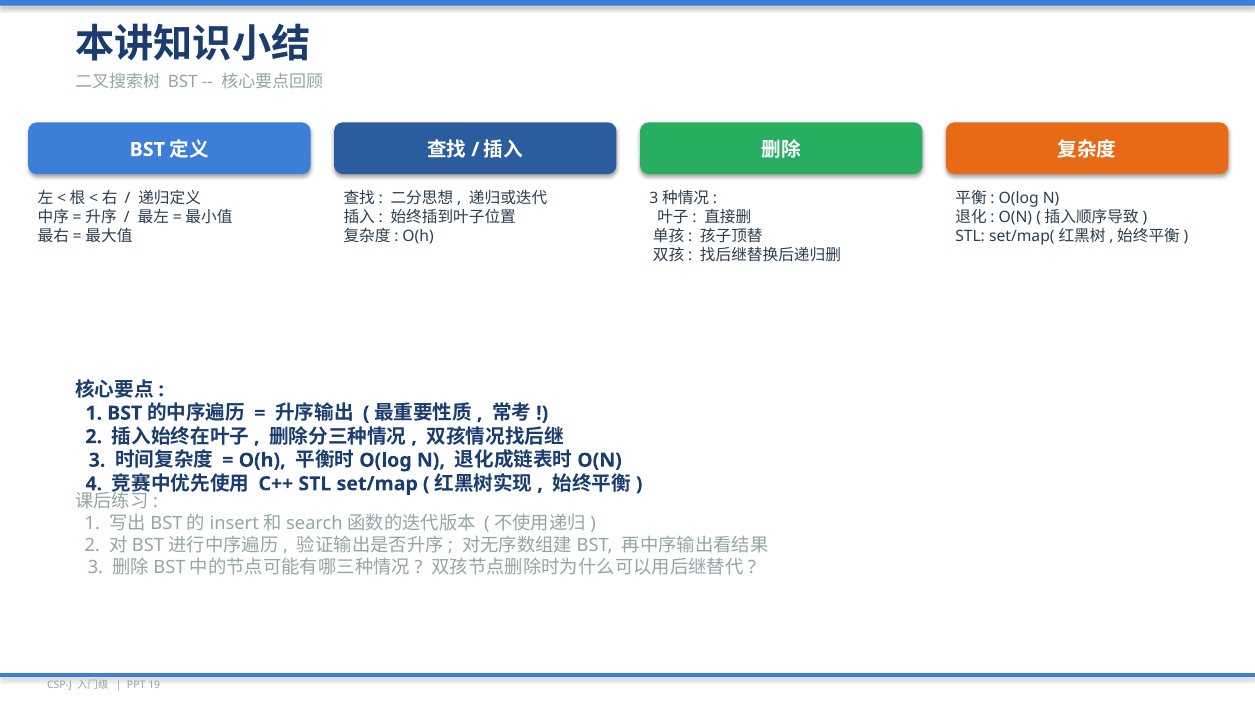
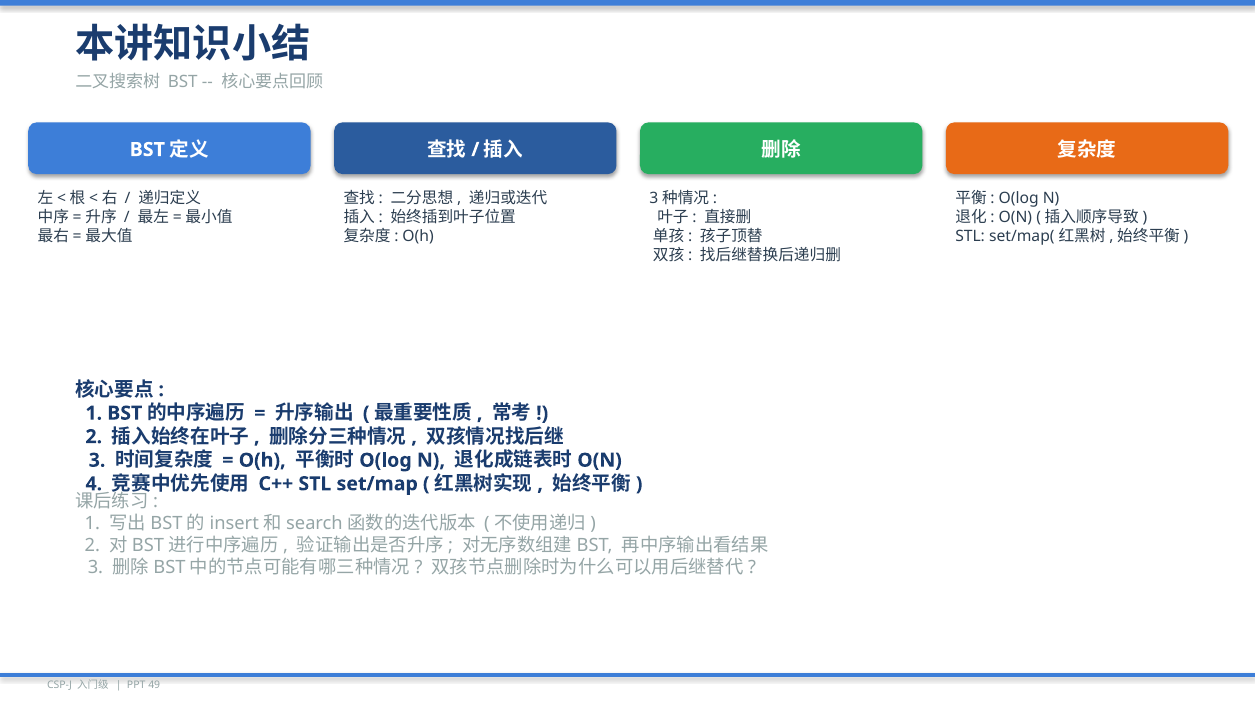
19: 19 -> 49
